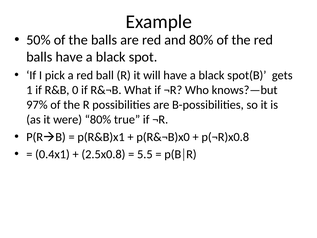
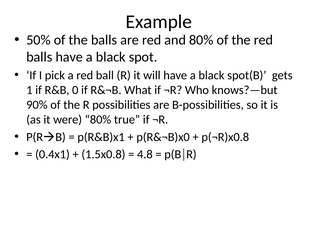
97%: 97% -> 90%
2.5x0.8: 2.5x0.8 -> 1.5x0.8
5.5: 5.5 -> 4.8
